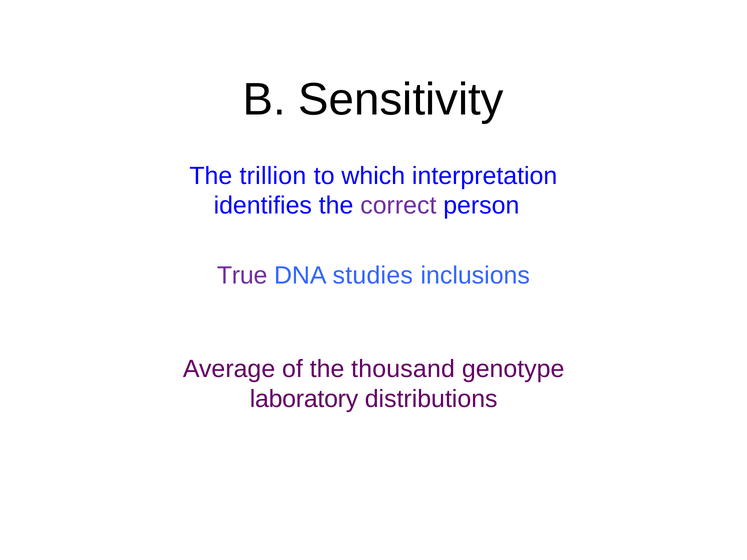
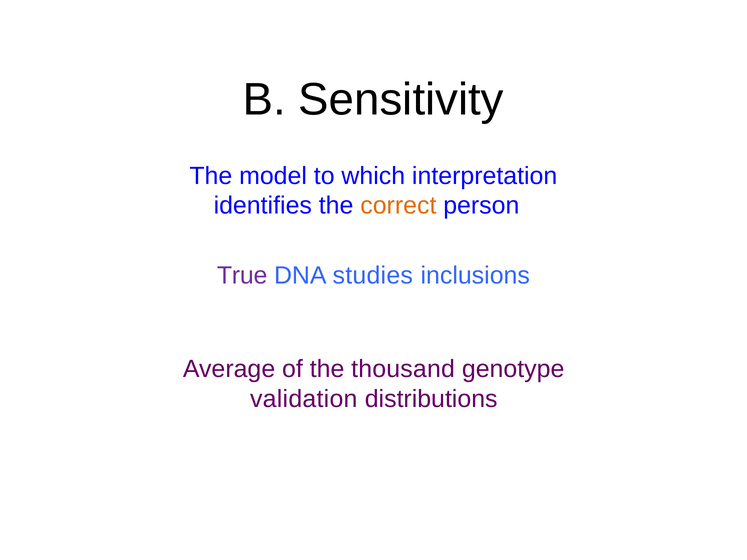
trillion: trillion -> model
correct colour: purple -> orange
laboratory: laboratory -> validation
